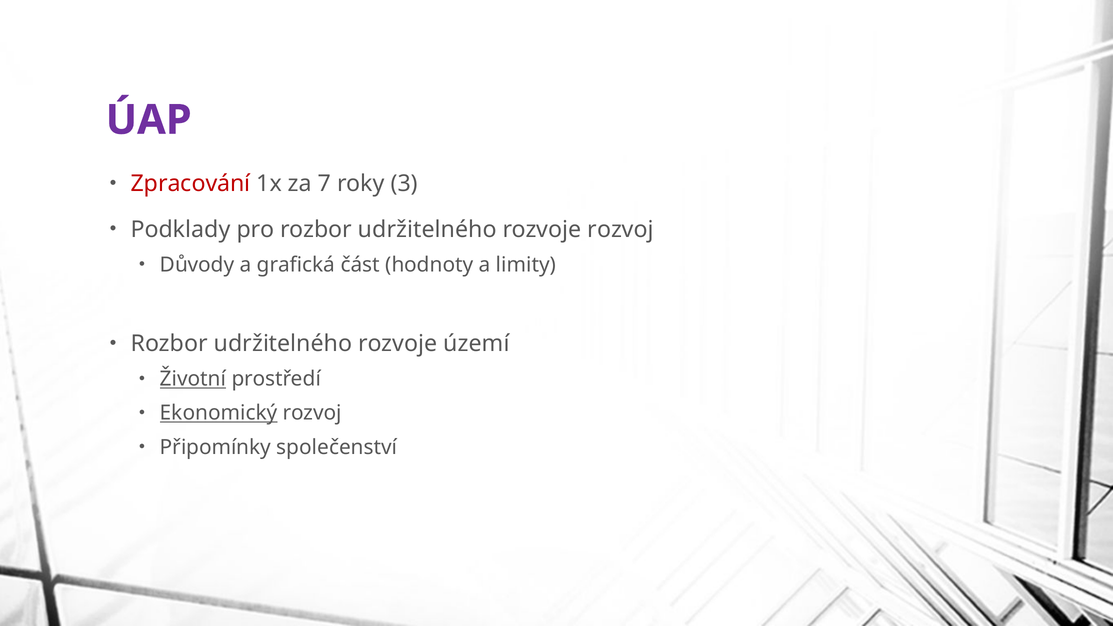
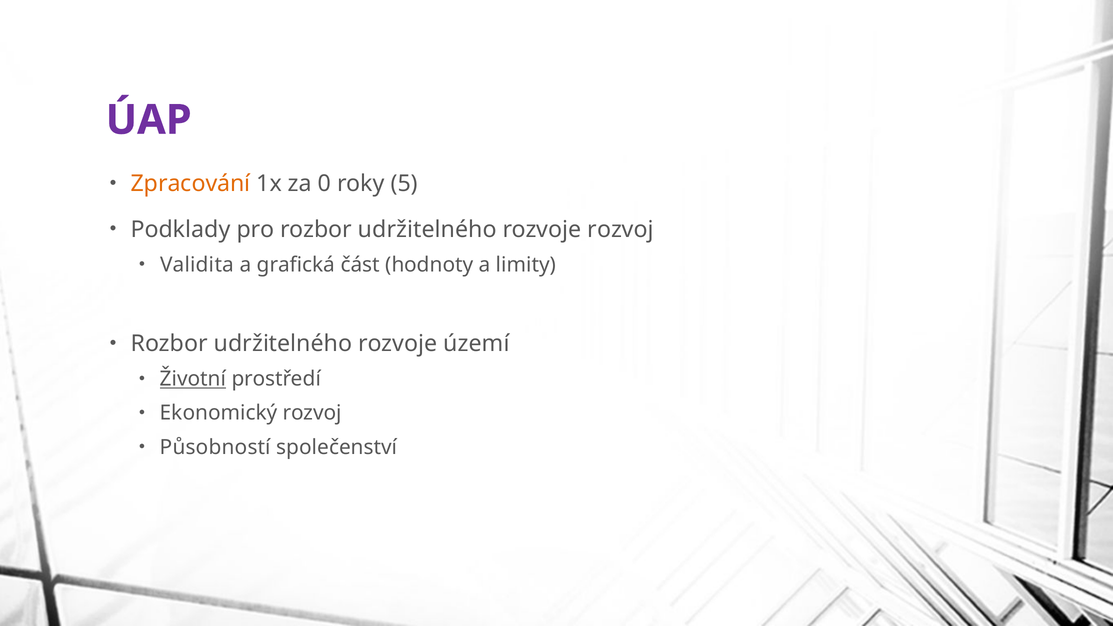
Zpracování colour: red -> orange
7: 7 -> 0
3: 3 -> 5
Důvody: Důvody -> Validita
Ekonomický underline: present -> none
Připomínky: Připomínky -> Působností
